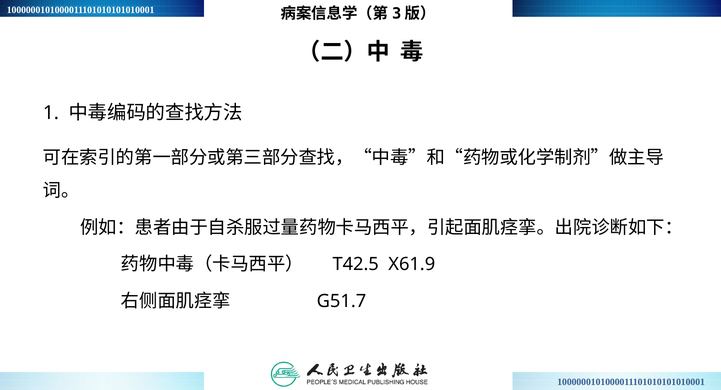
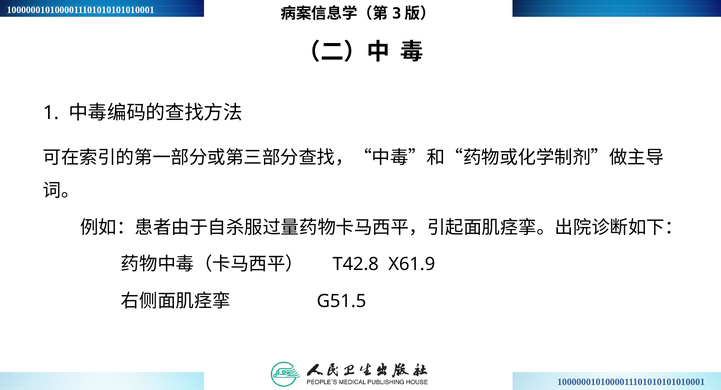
T42.5: T42.5 -> T42.8
G51.7: G51.7 -> G51.5
